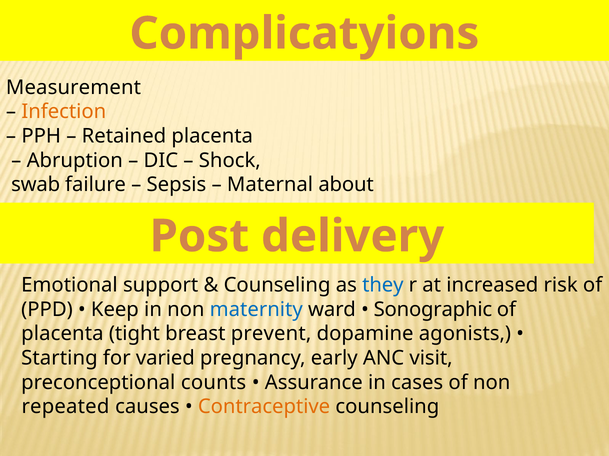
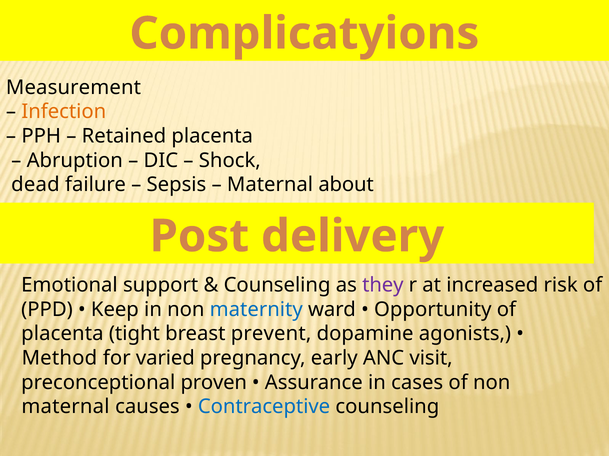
swab: swab -> dead
they colour: blue -> purple
Sonographic: Sonographic -> Opportunity
Starting: Starting -> Method
counts: counts -> proven
repeated at (65, 407): repeated -> maternal
Contraceptive colour: orange -> blue
